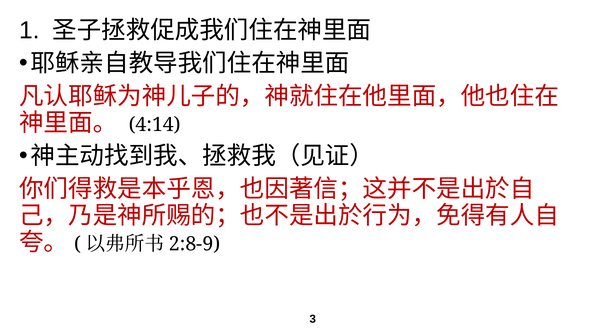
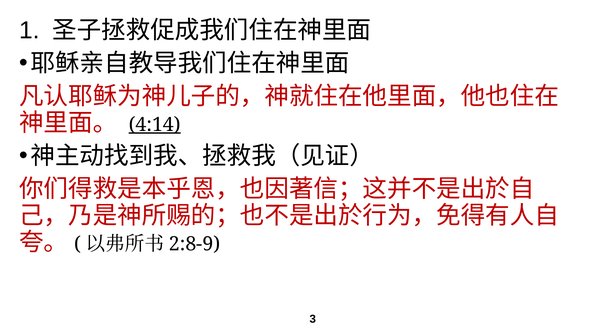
4:14 underline: none -> present
